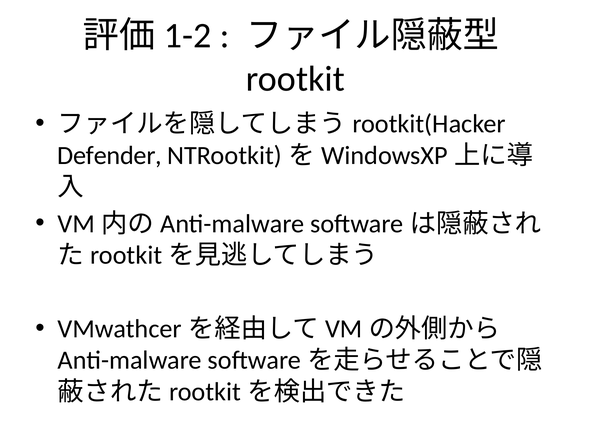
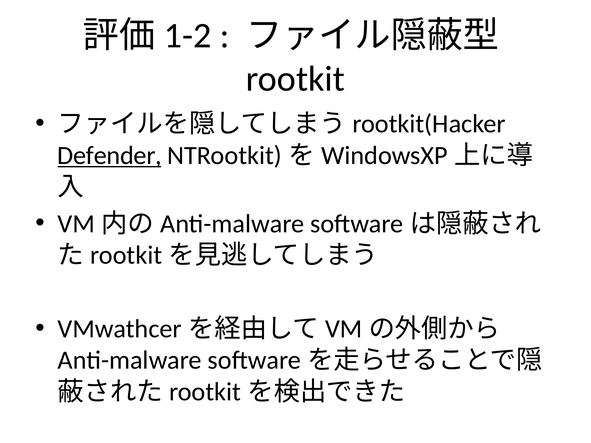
Defender underline: none -> present
